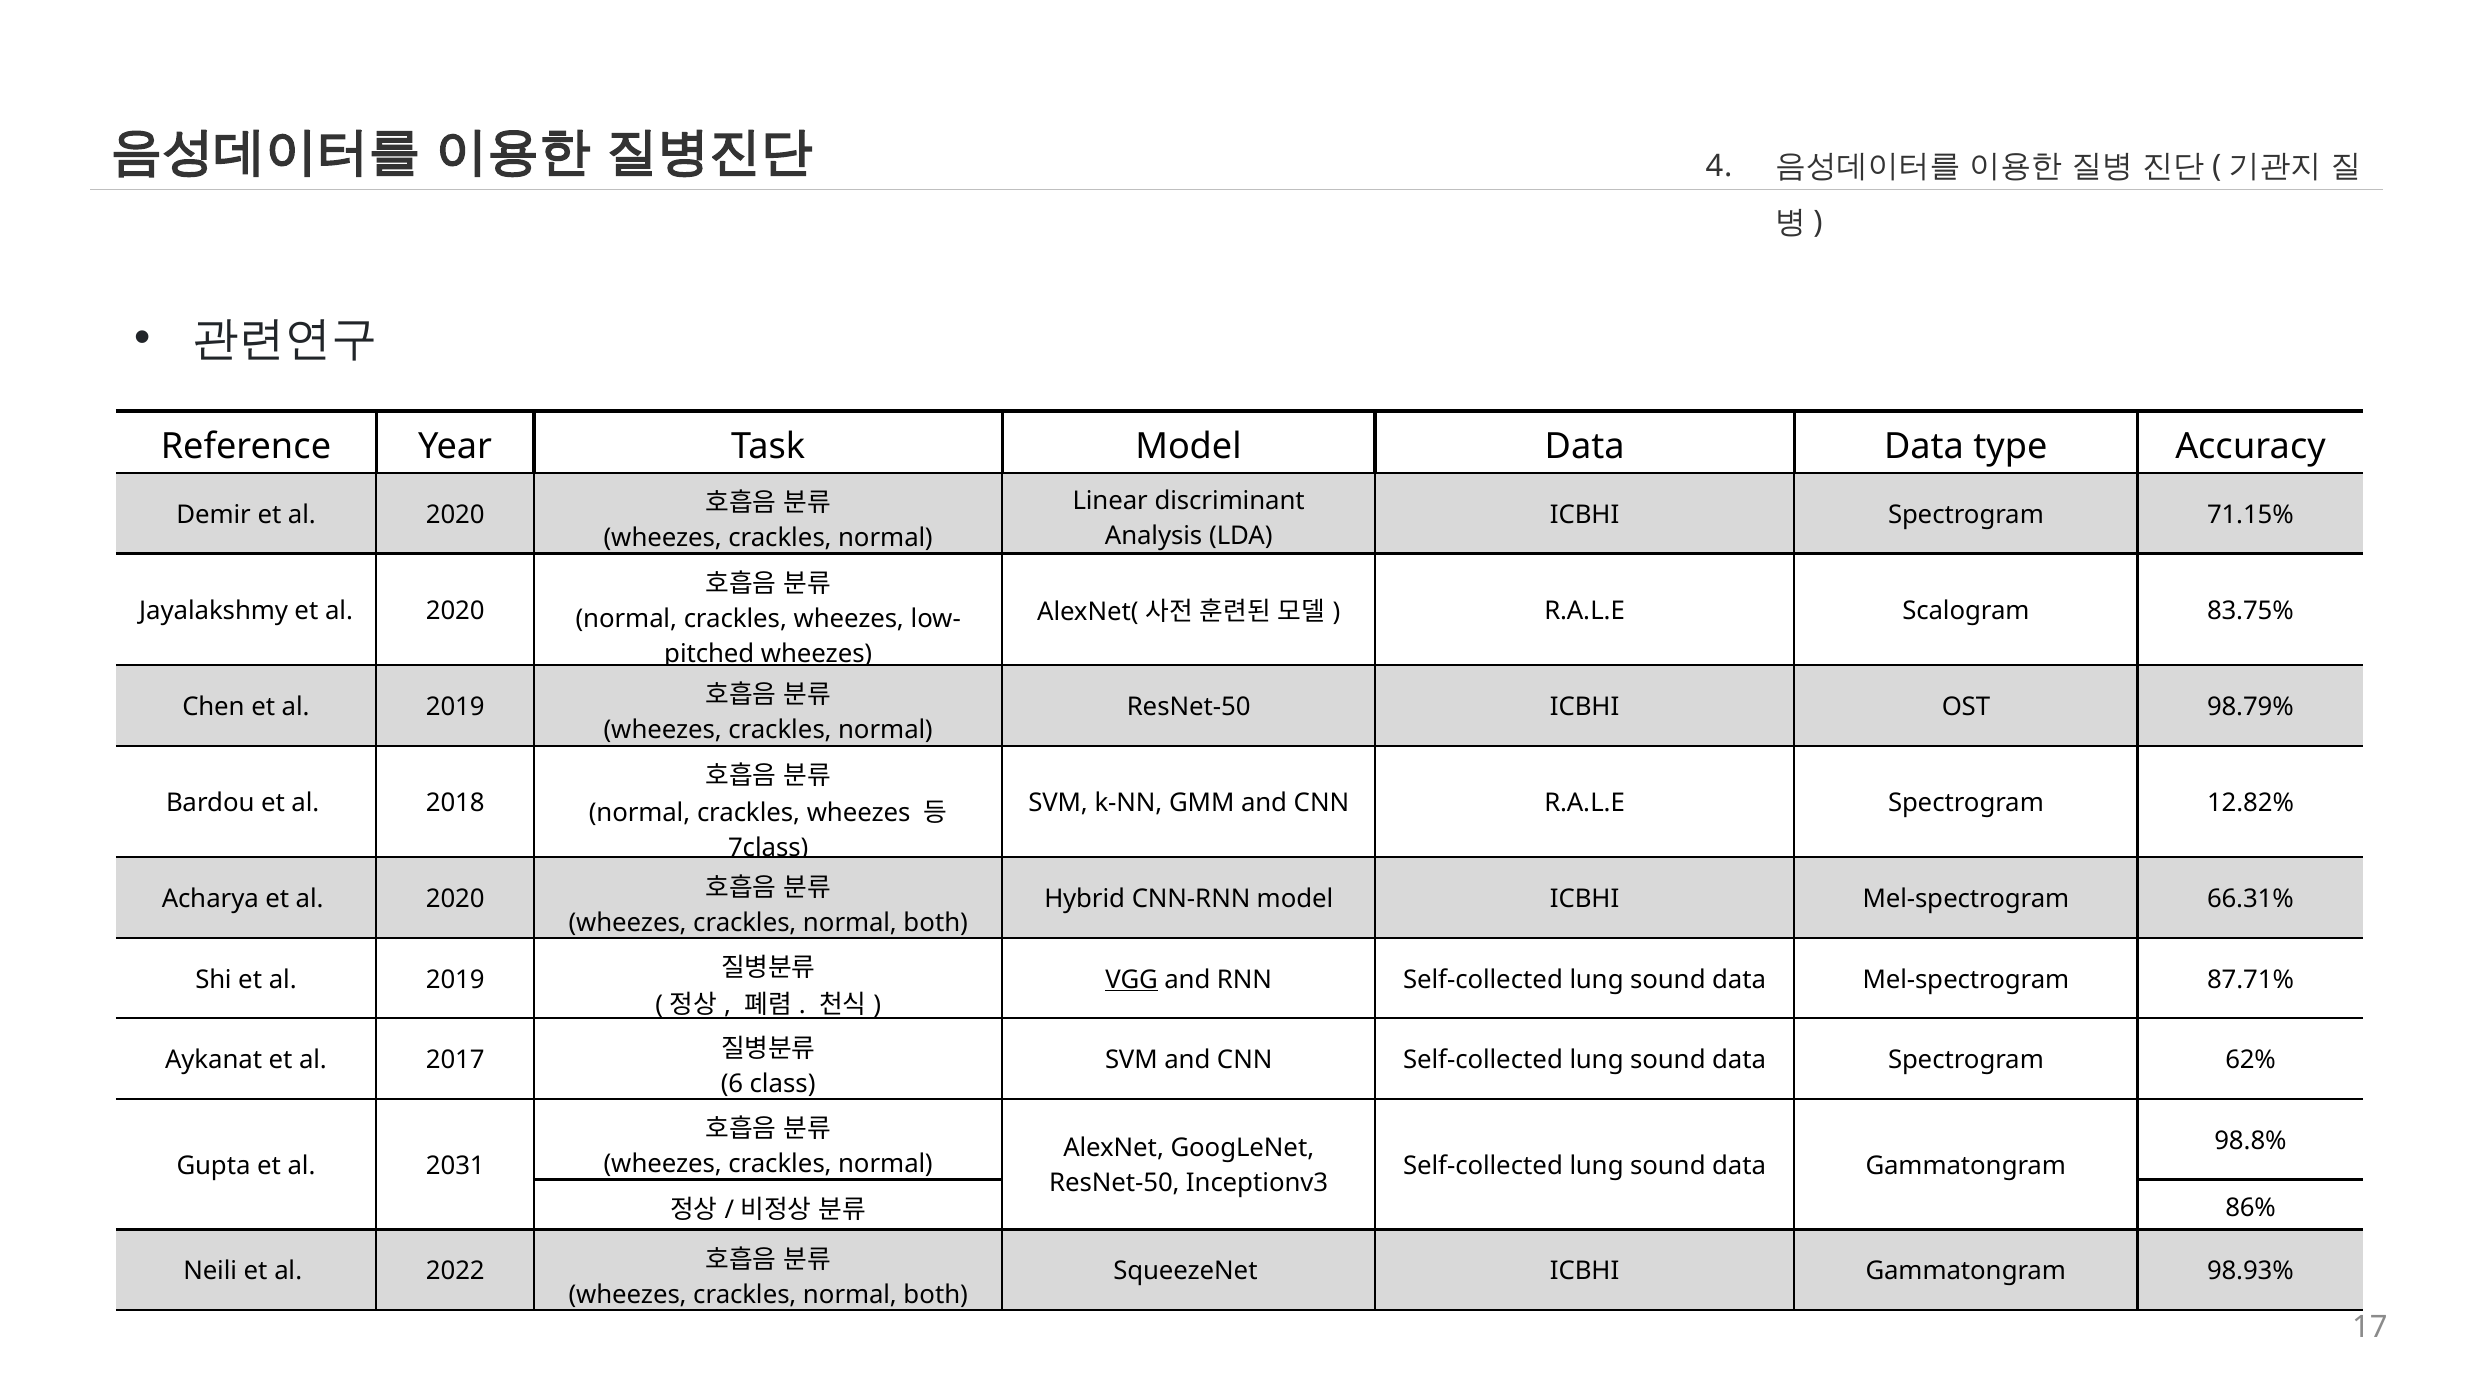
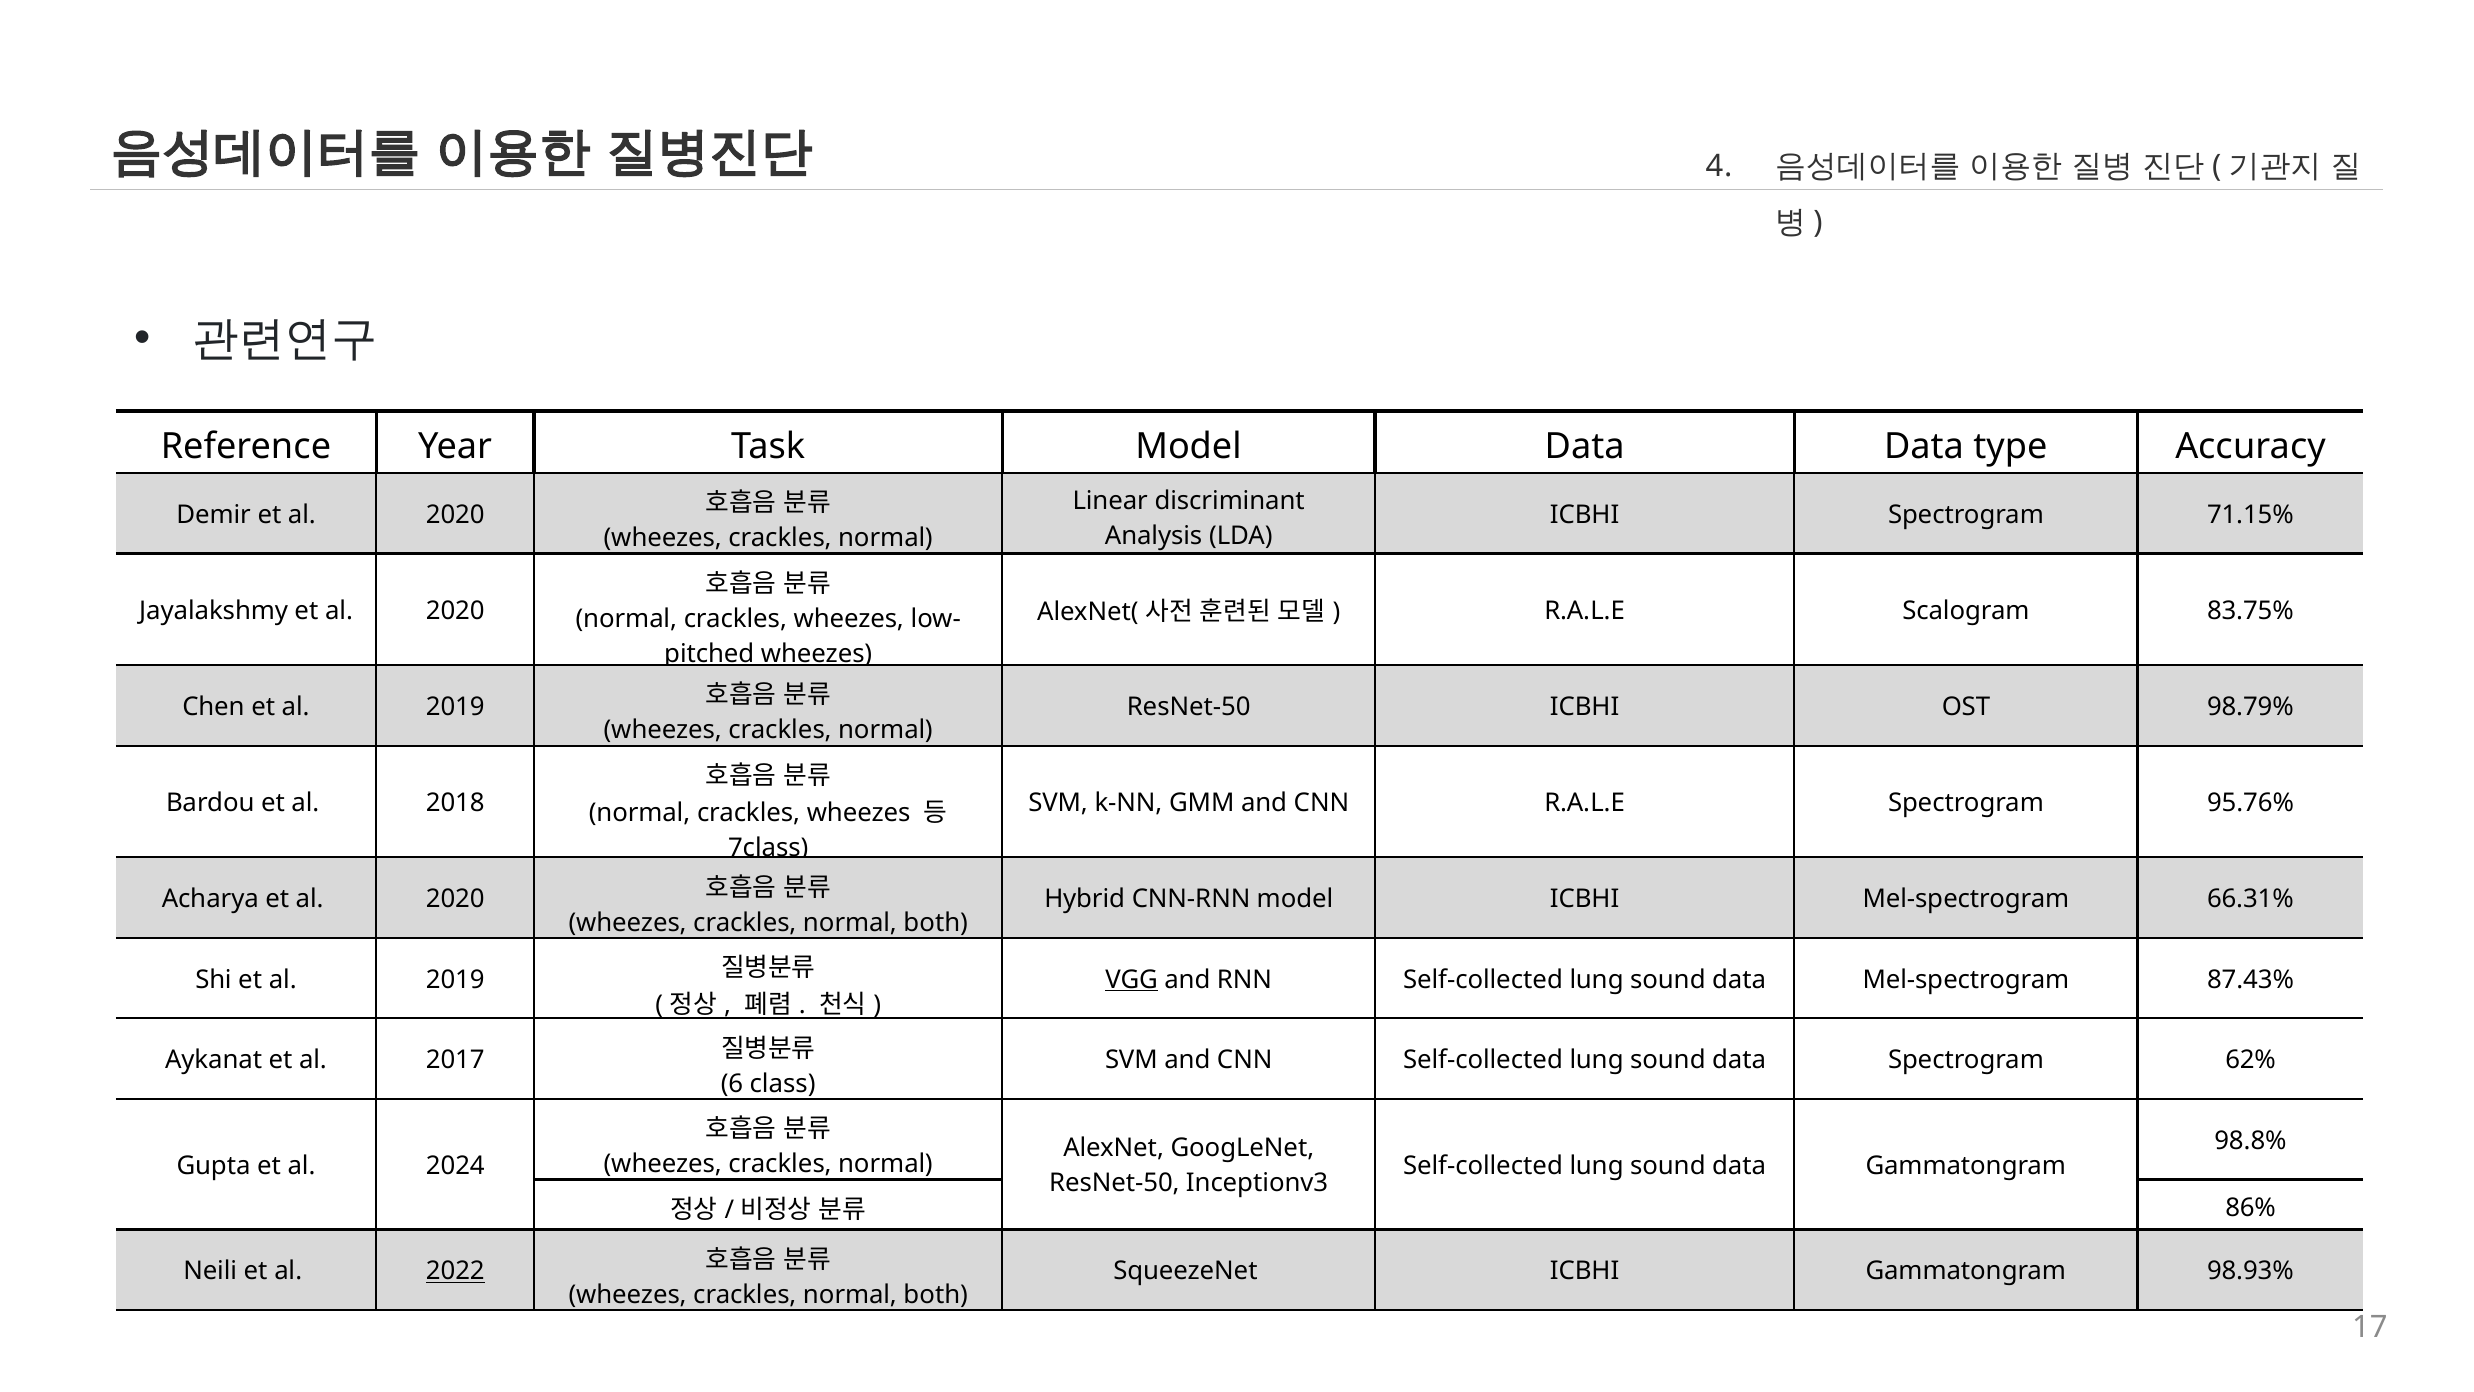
12.82%: 12.82% -> 95.76%
87.71%: 87.71% -> 87.43%
2031: 2031 -> 2024
2022 underline: none -> present
